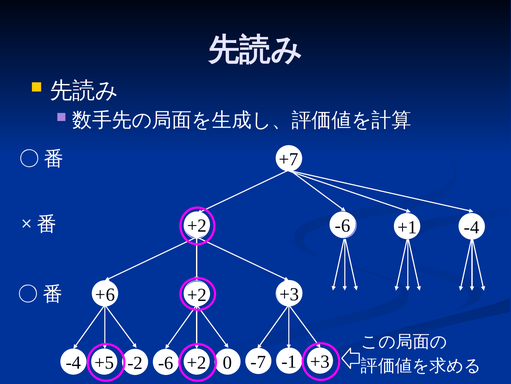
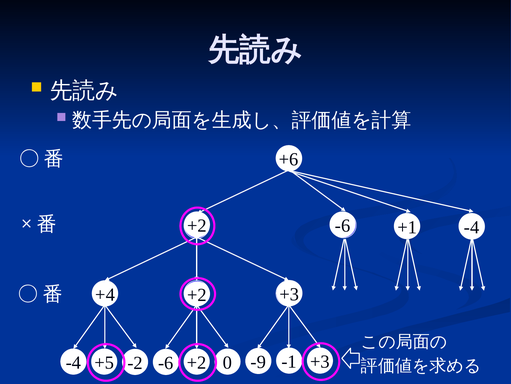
+7: +7 -> +6
+6: +6 -> +4
-7: -7 -> -9
